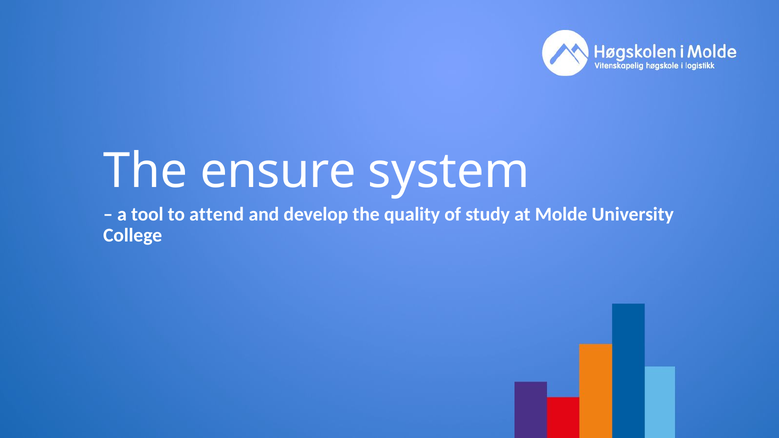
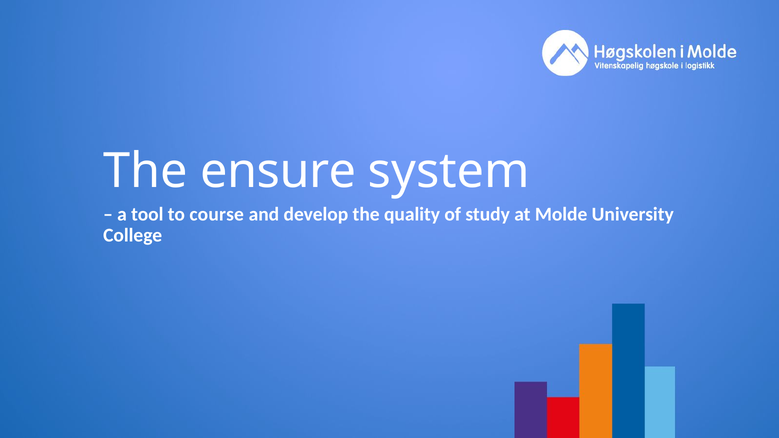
attend: attend -> course
